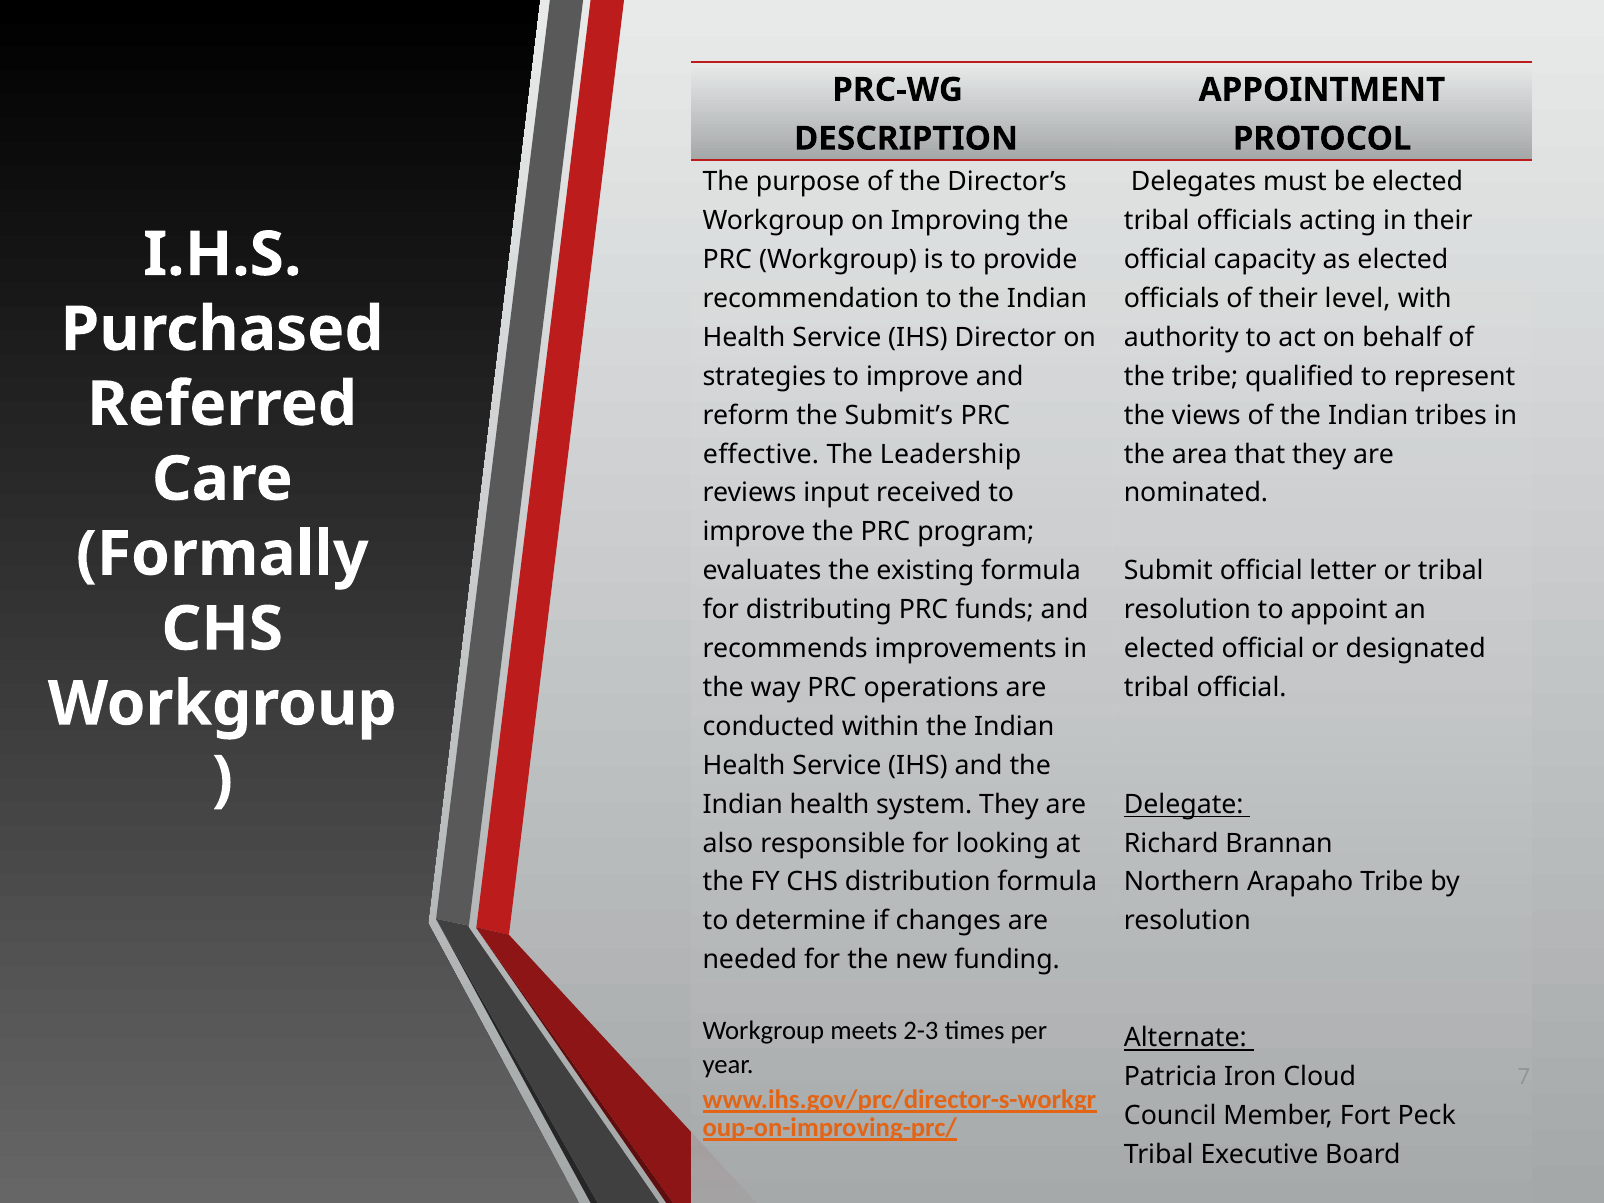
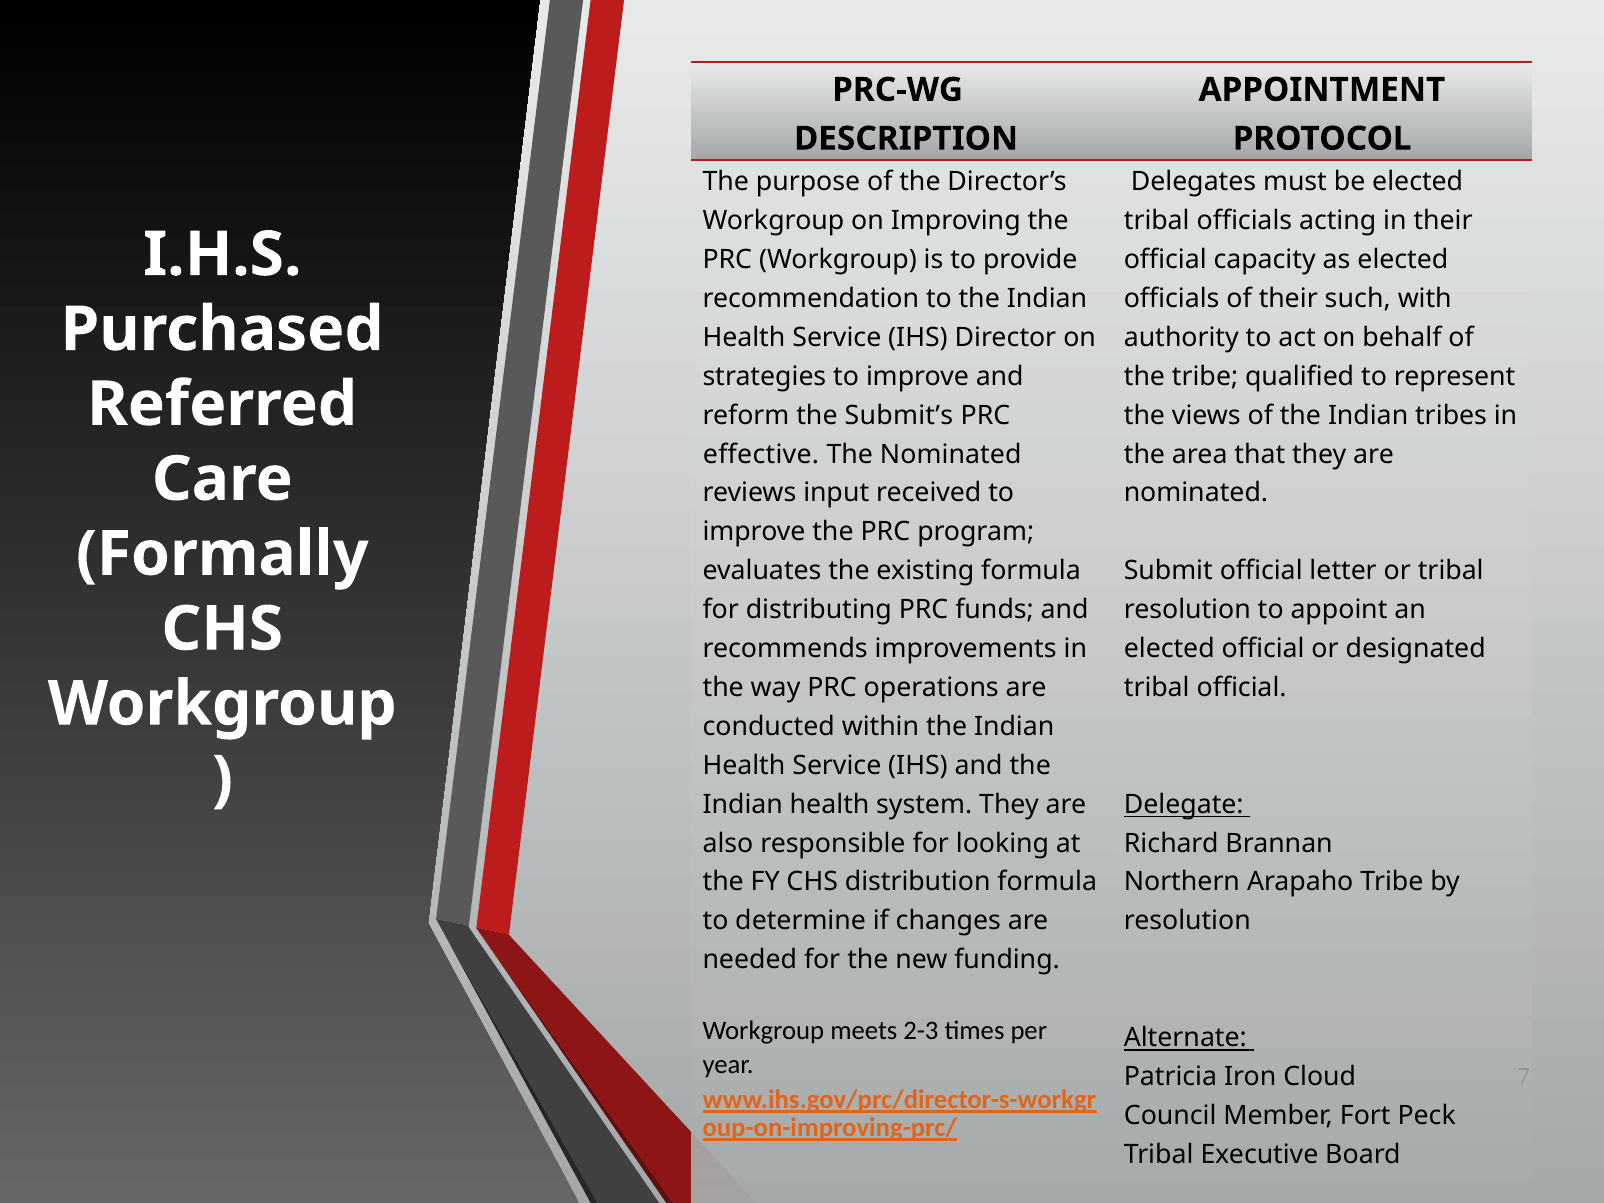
level: level -> such
The Leadership: Leadership -> Nominated
